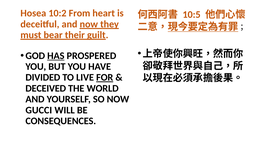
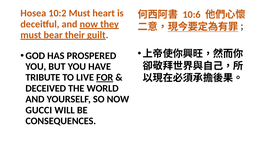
10:2 From: From -> Must
10:5: 10:5 -> 10:6
HAS underline: present -> none
DIVIDED: DIVIDED -> TRIBUTE
